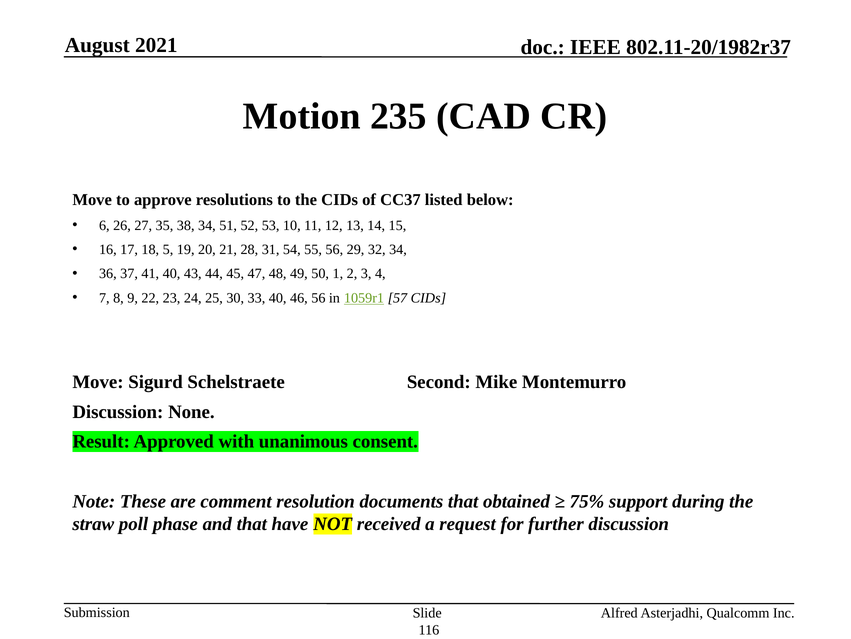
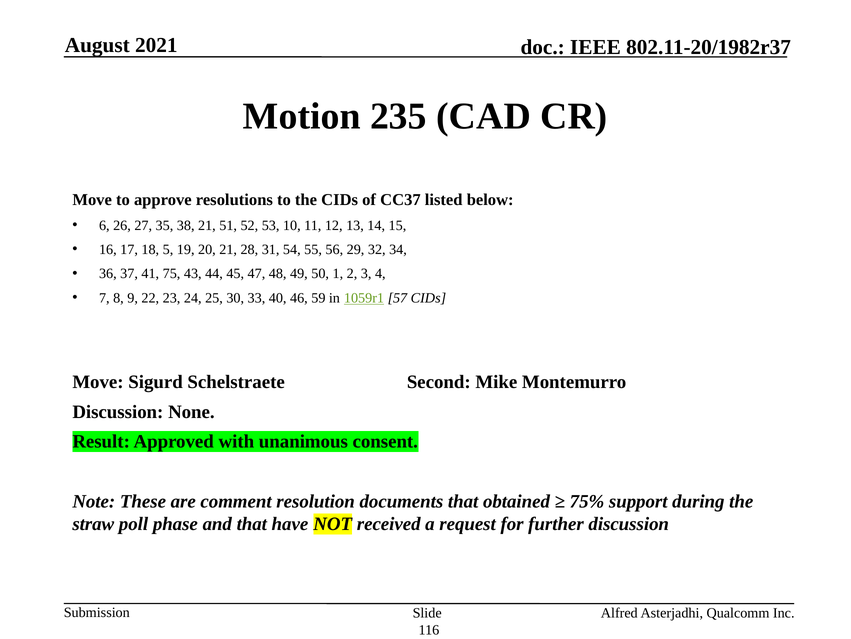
38 34: 34 -> 21
41 40: 40 -> 75
46 56: 56 -> 59
